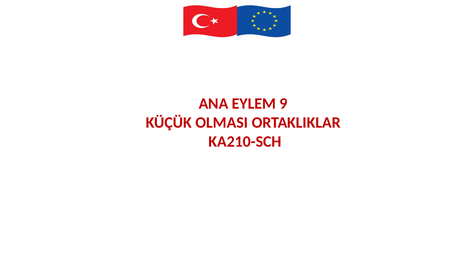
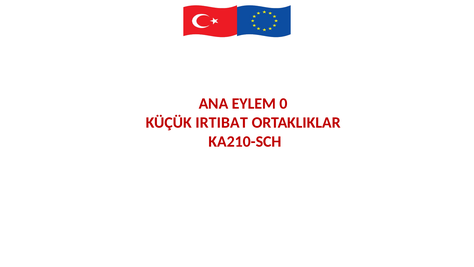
9: 9 -> 0
OLMASI: OLMASI -> IRTIBAT
